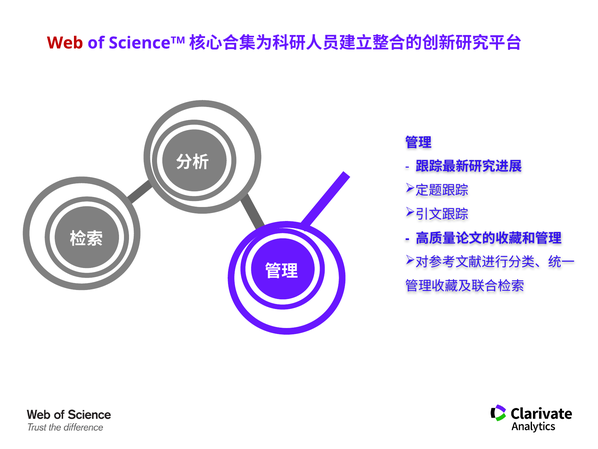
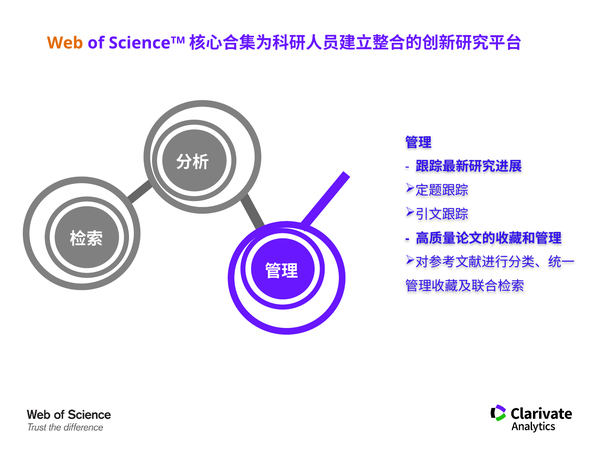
Web colour: red -> orange
